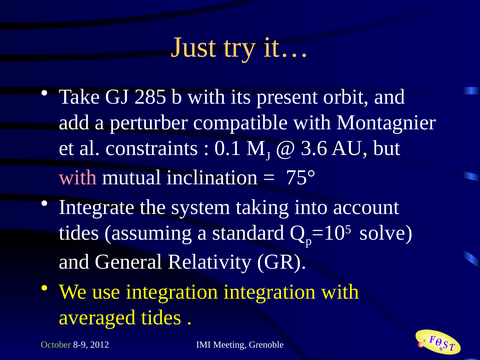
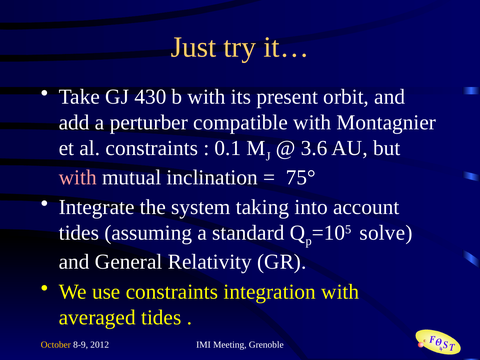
285: 285 -> 430
use integration: integration -> constraints
October colour: light green -> yellow
